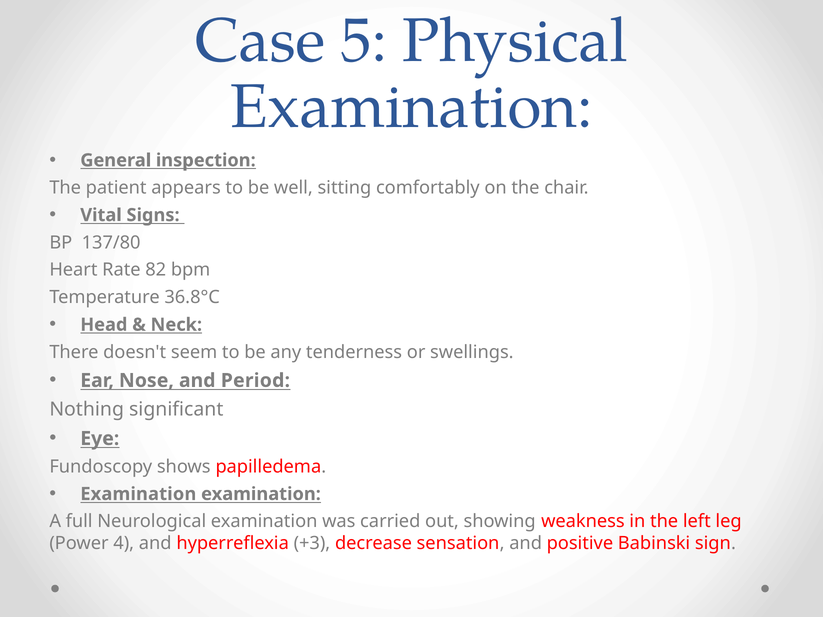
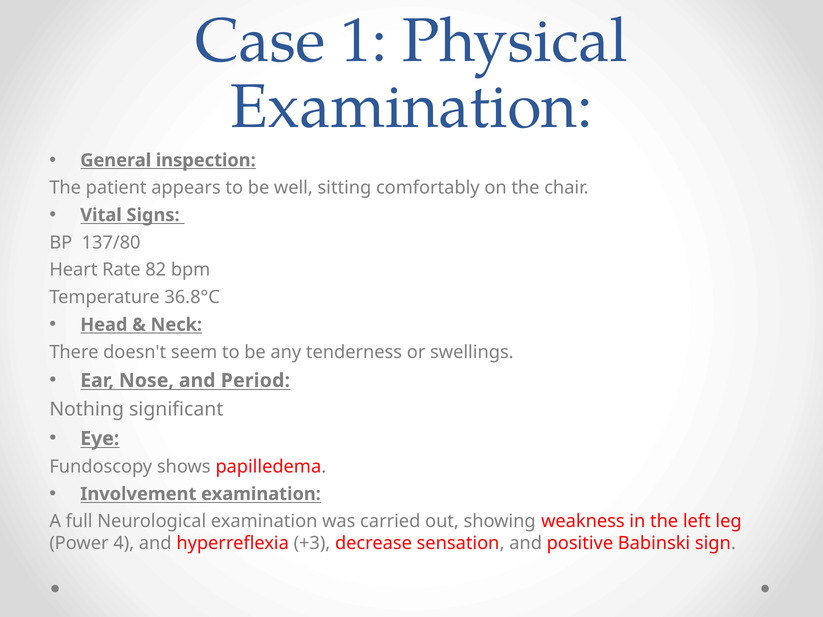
5: 5 -> 1
Examination at (138, 494): Examination -> Involvement
